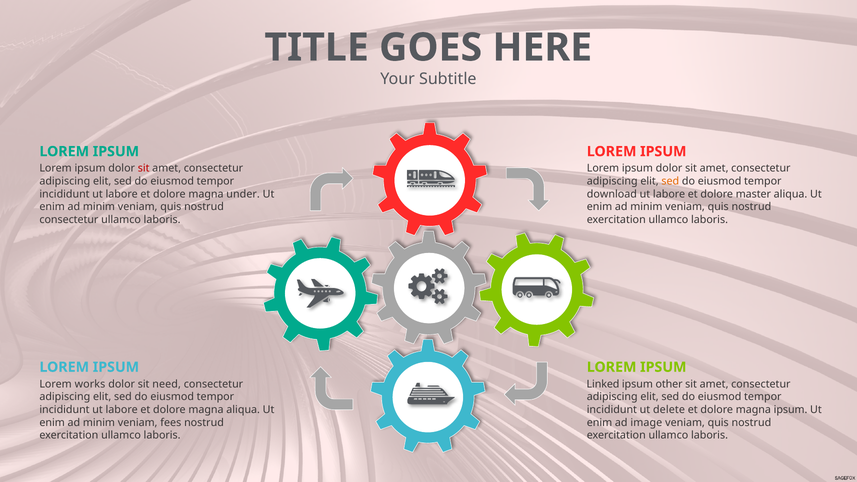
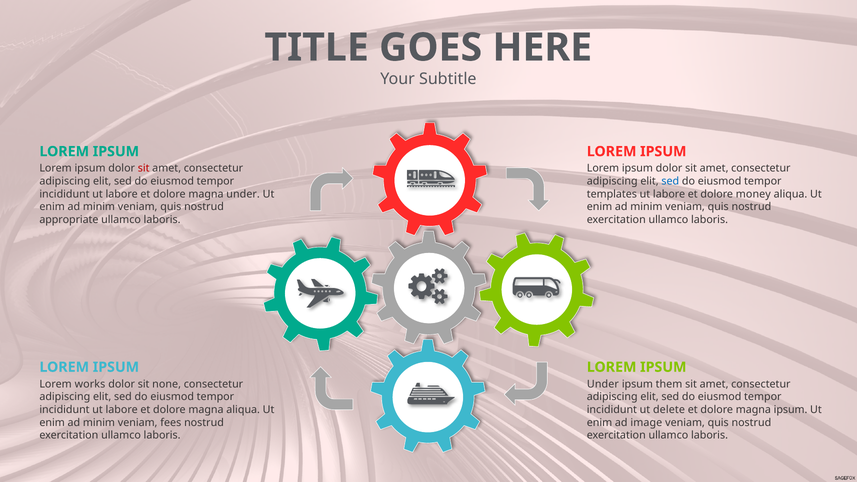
sed at (670, 181) colour: orange -> blue
download: download -> templates
master: master -> money
consectetur at (69, 220): consectetur -> appropriate
need: need -> none
Linked at (603, 384): Linked -> Under
other: other -> them
